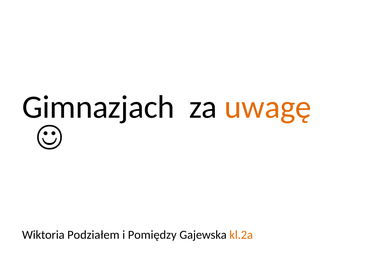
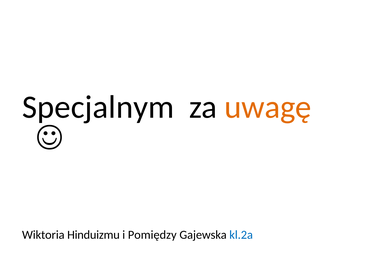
Gimnazjach: Gimnazjach -> Specjalnym
Podziałem: Podziałem -> Hinduizmu
kl.2a colour: orange -> blue
